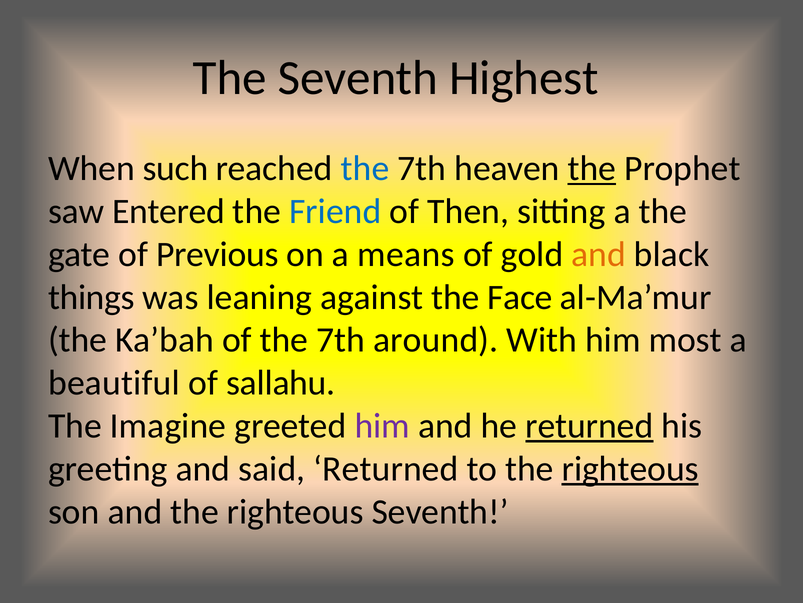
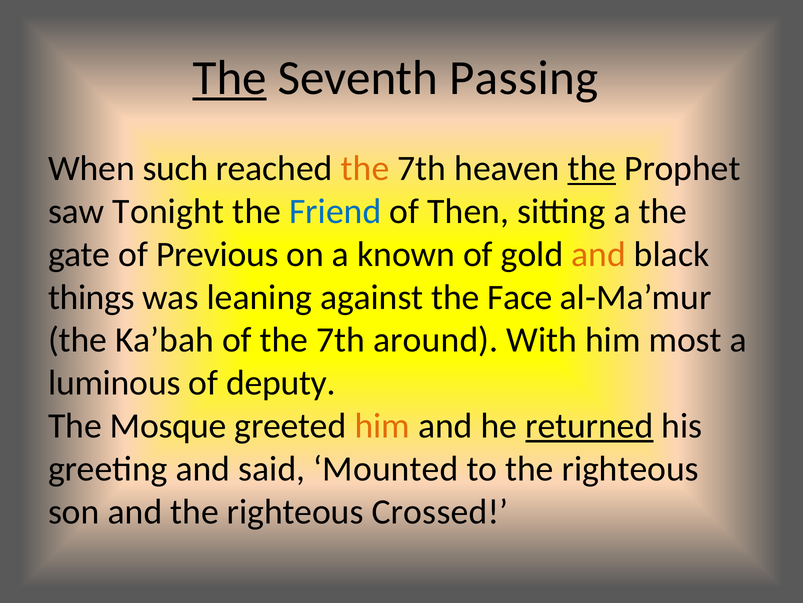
The at (230, 78) underline: none -> present
Highest: Highest -> Passing
the at (365, 168) colour: blue -> orange
Entered: Entered -> Tonight
means: means -> known
beautiful: beautiful -> luminous
sallahu: sallahu -> deputy
Imagine: Imagine -> Mosque
him at (382, 425) colour: purple -> orange
said Returned: Returned -> Mounted
righteous at (630, 468) underline: present -> none
righteous Seventh: Seventh -> Crossed
